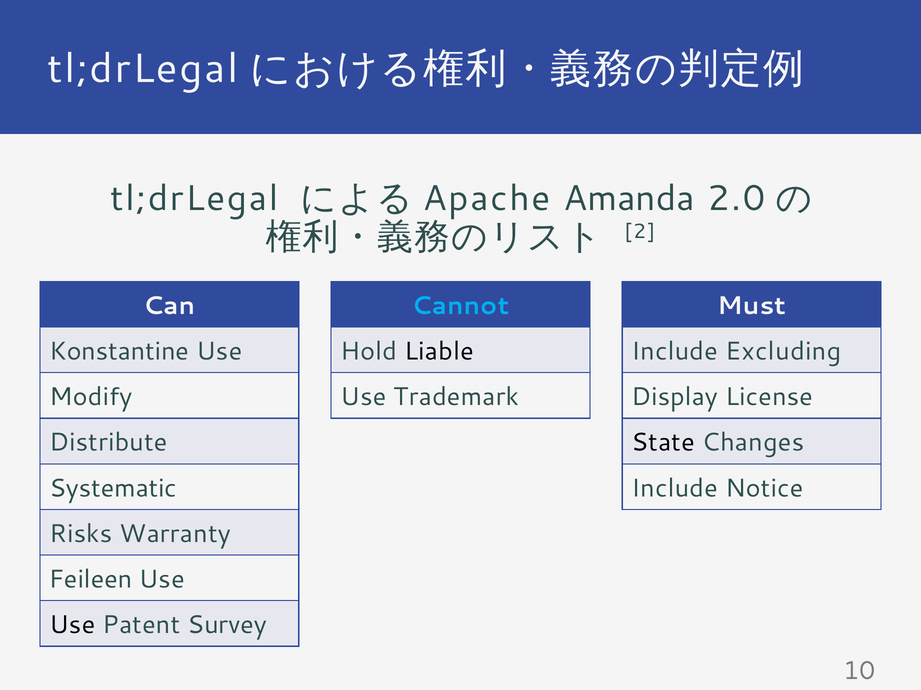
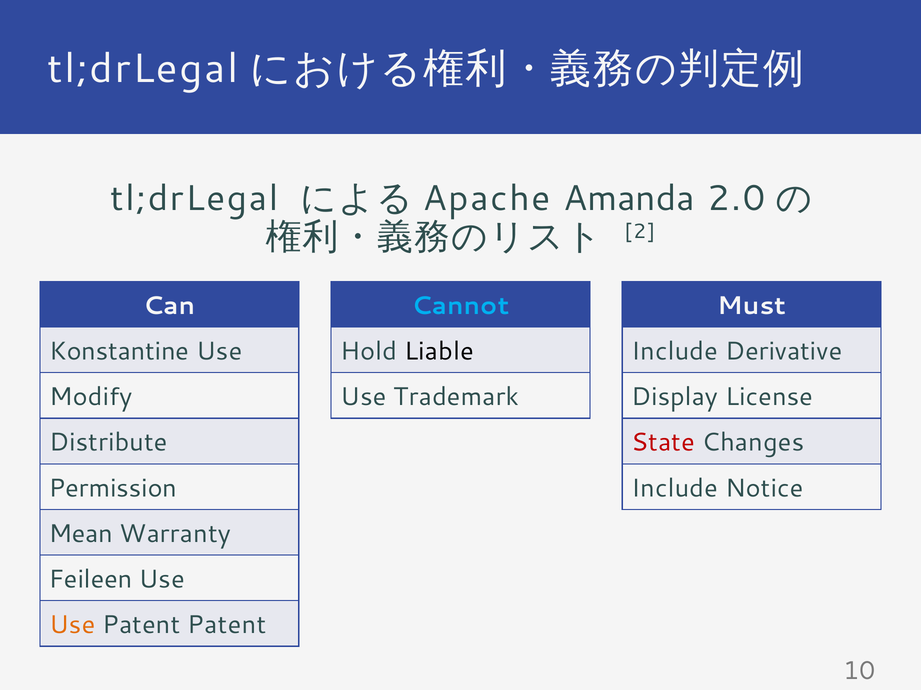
Excluding: Excluding -> Derivative
State colour: black -> red
Systematic: Systematic -> Permission
Risks: Risks -> Mean
Use at (72, 626) colour: black -> orange
Patent Survey: Survey -> Patent
